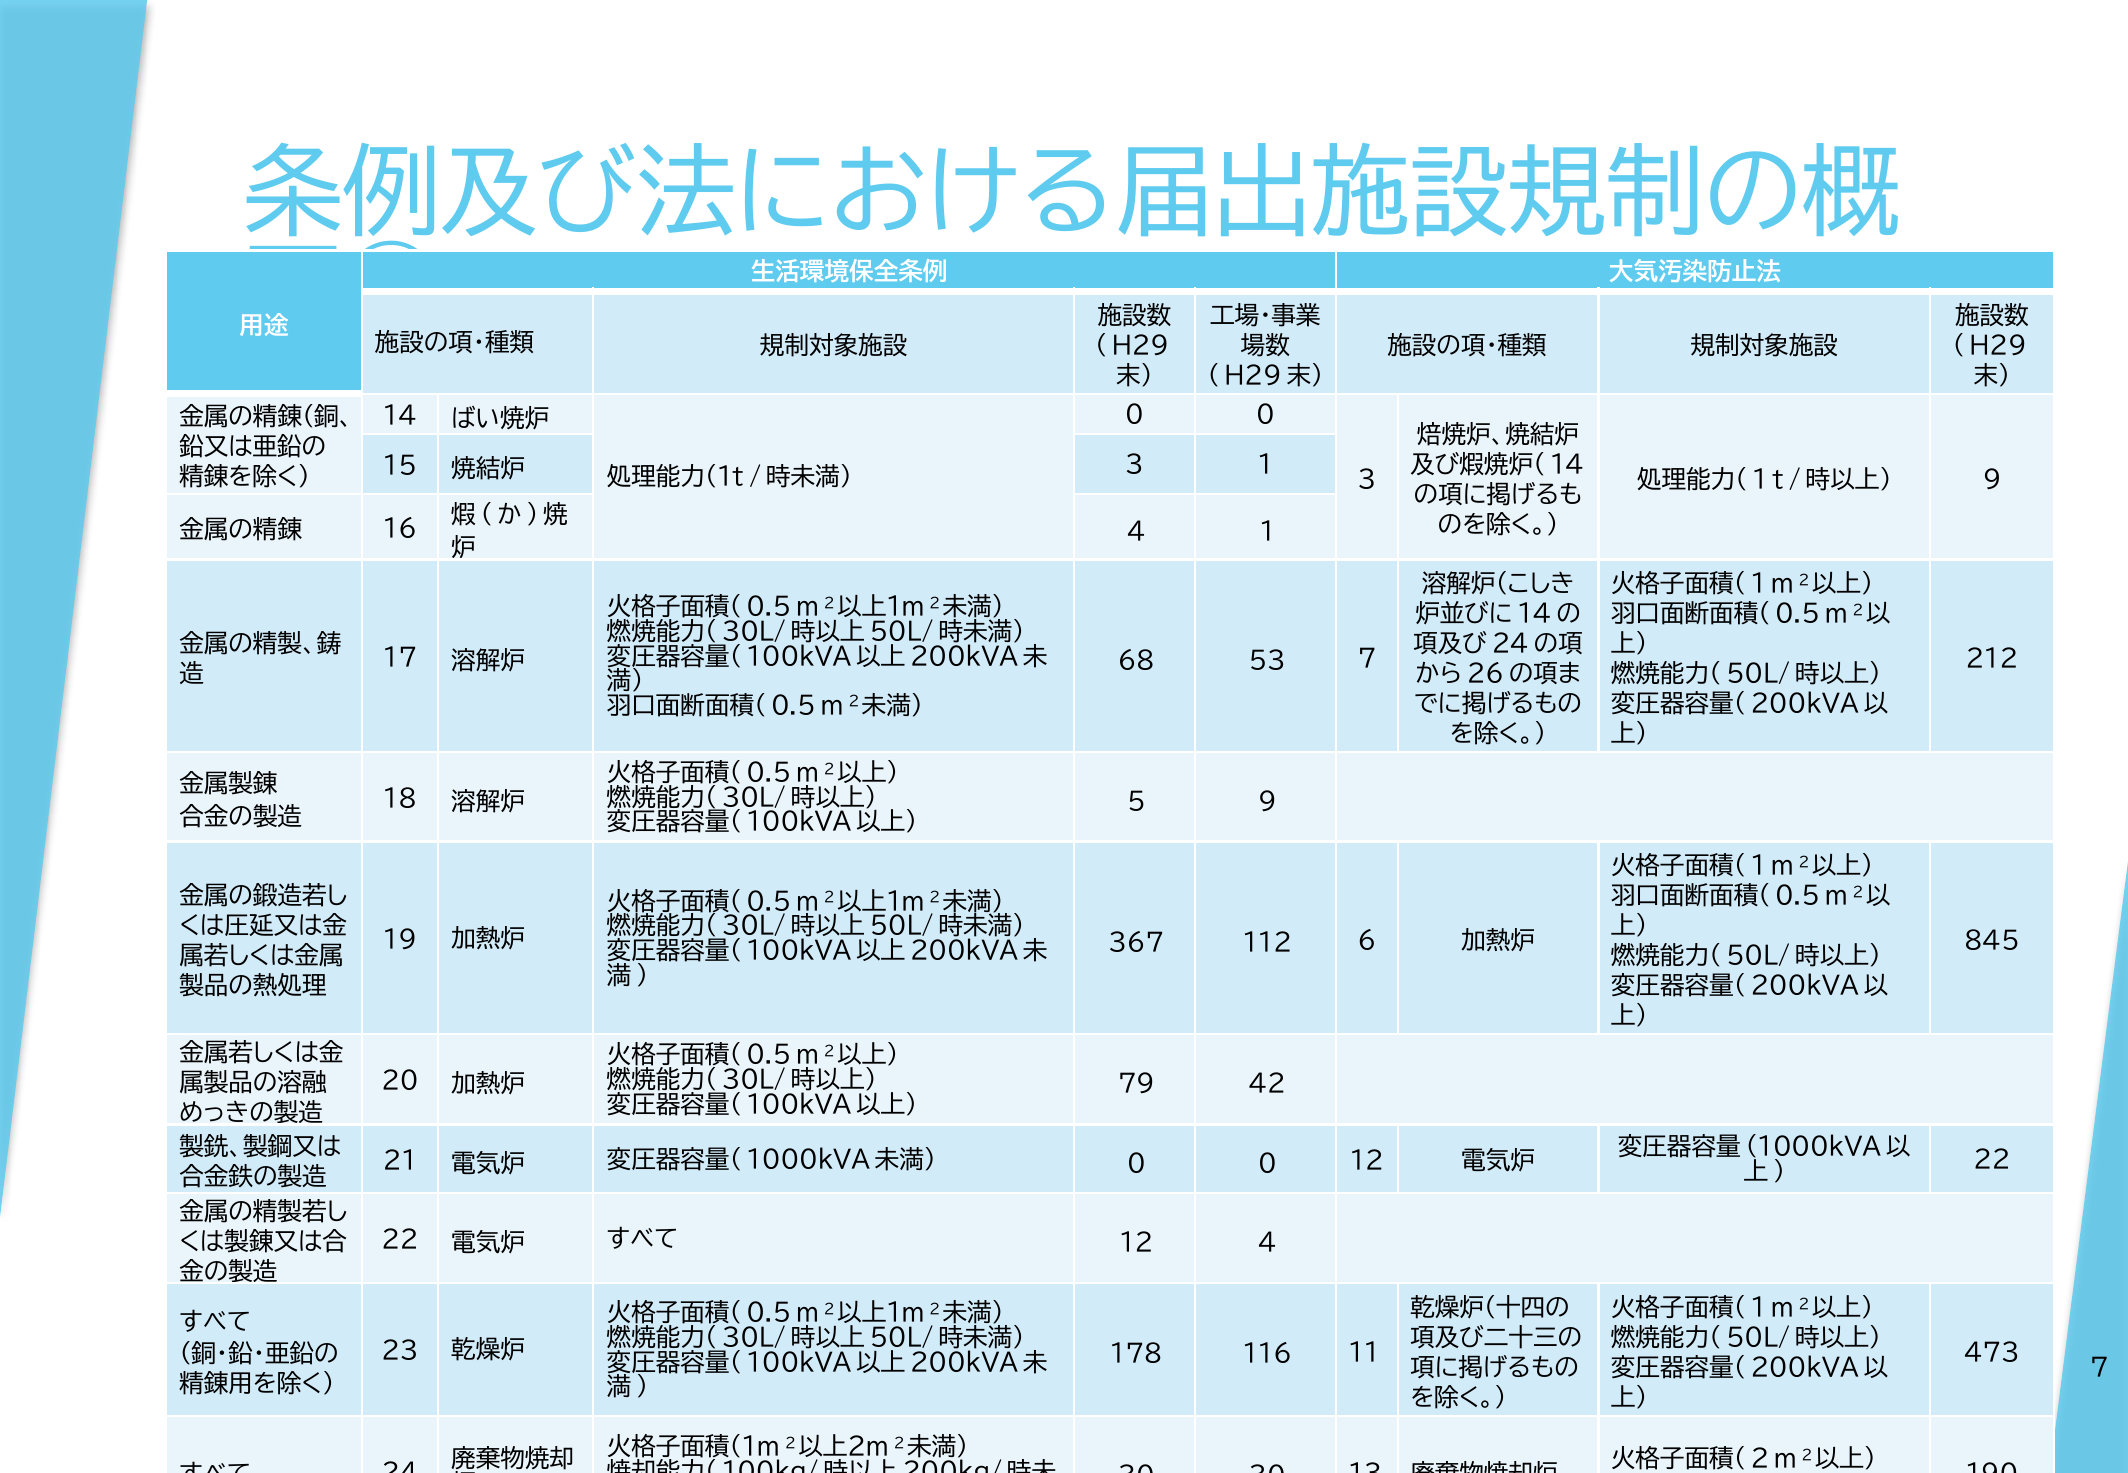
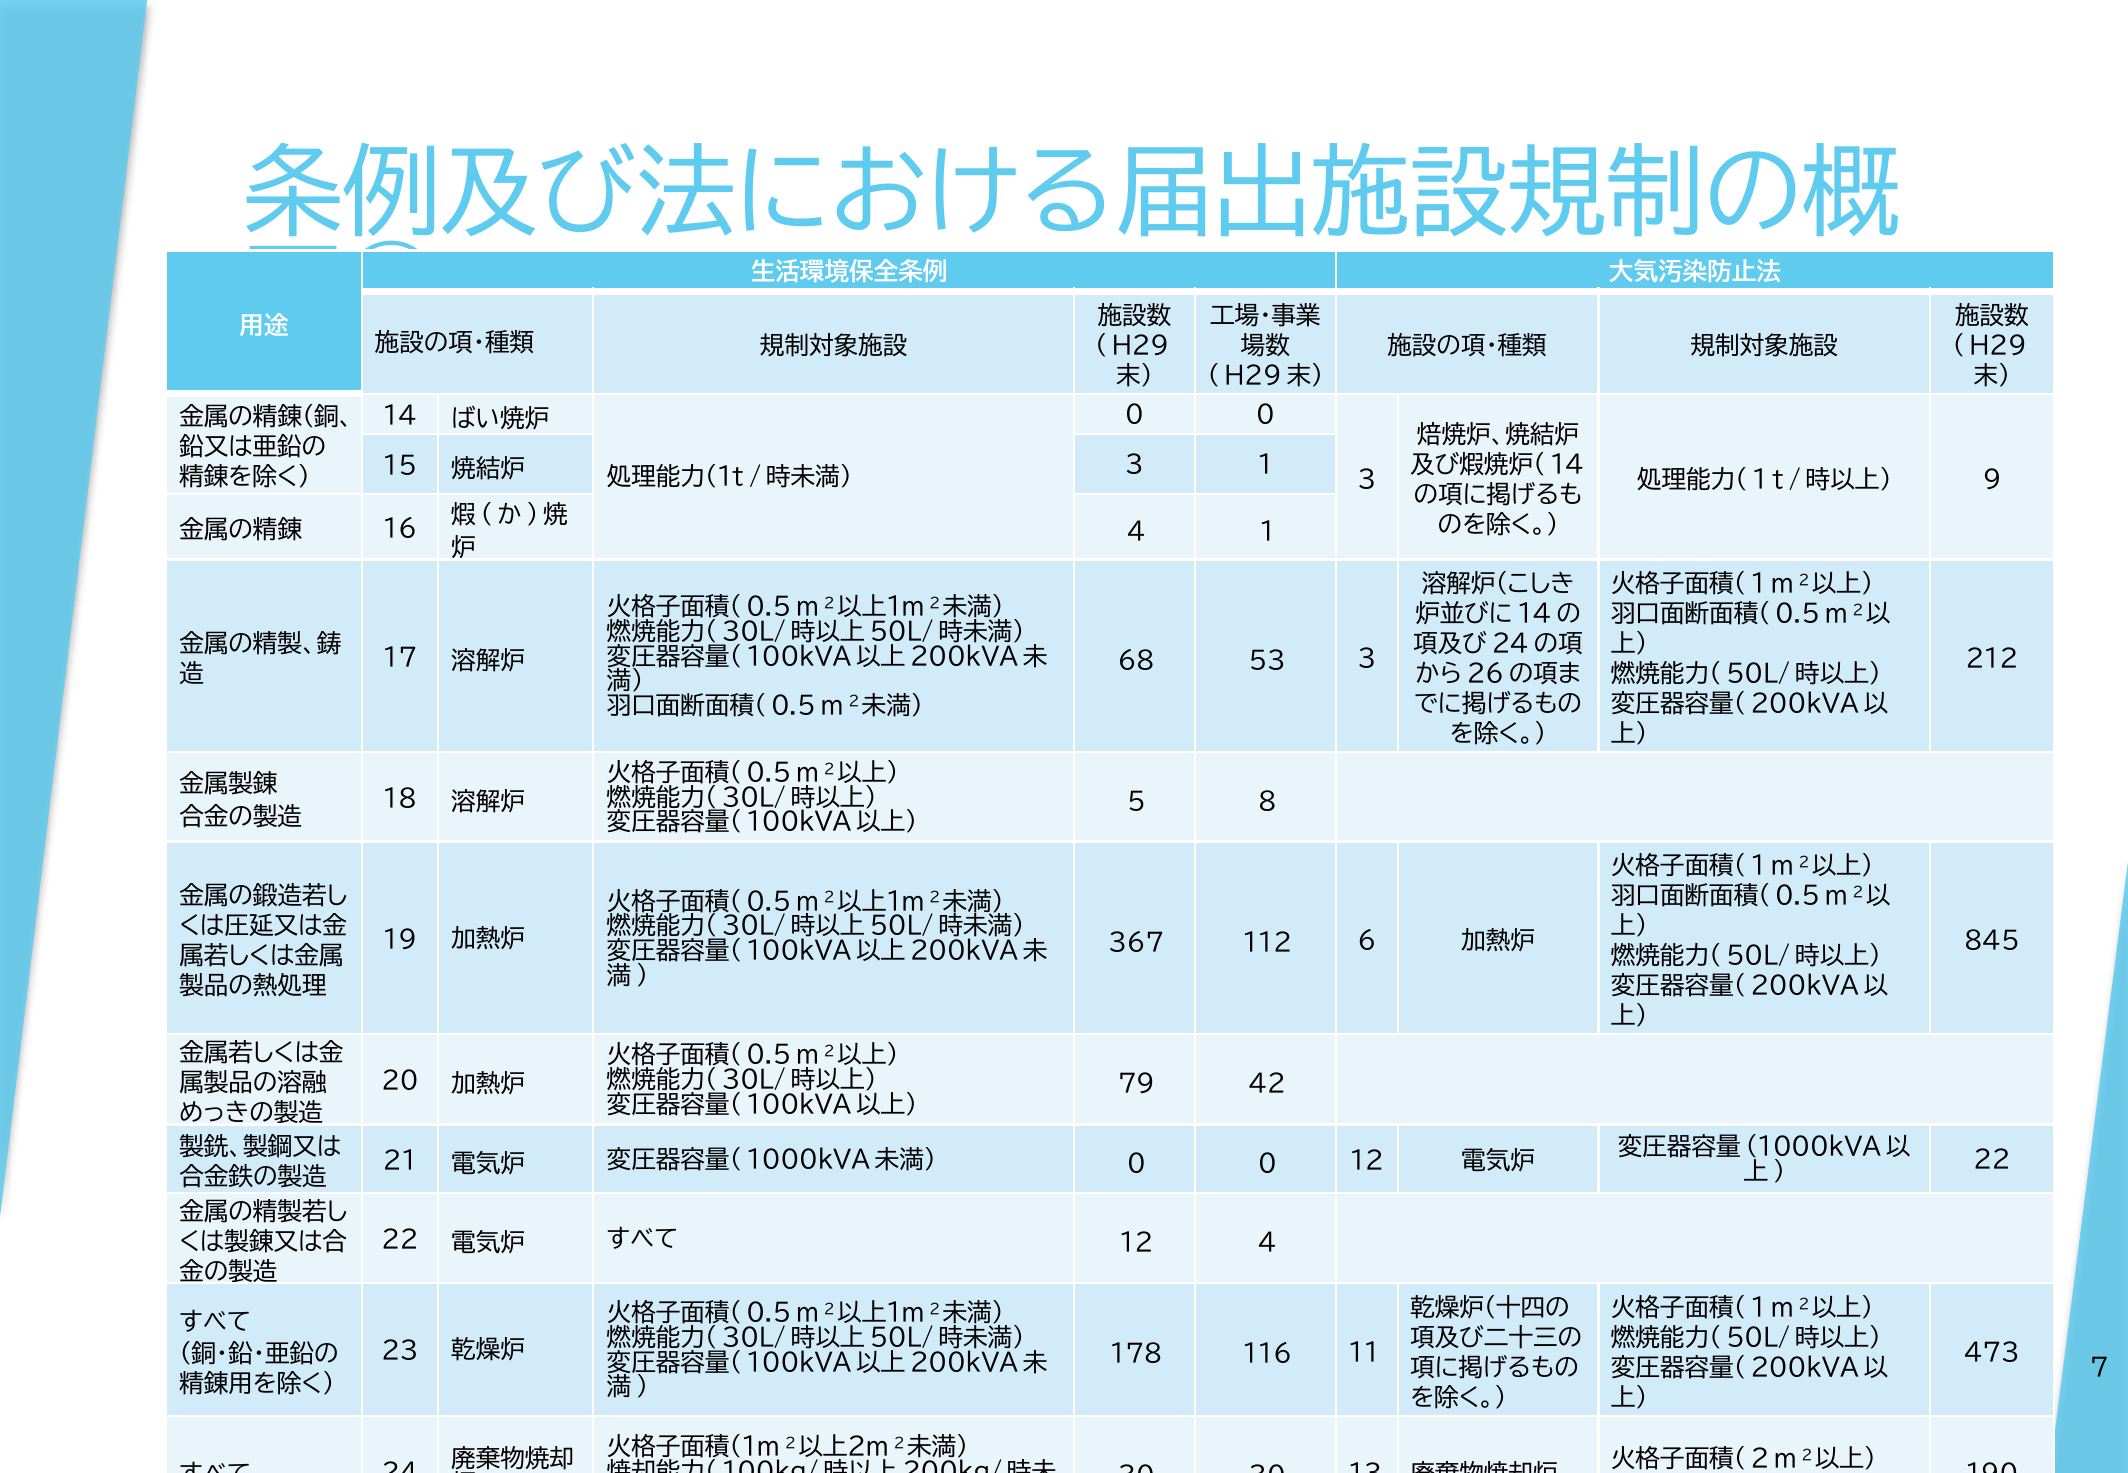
53 7: 7 -> 3
5 9: 9 -> 8
